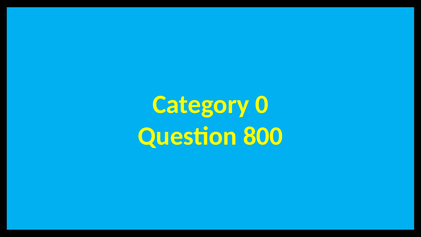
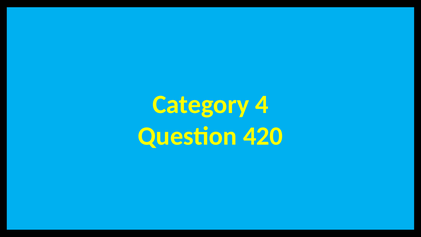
0: 0 -> 4
800: 800 -> 420
